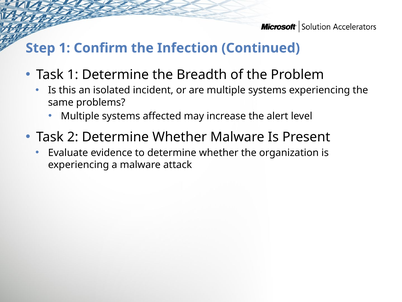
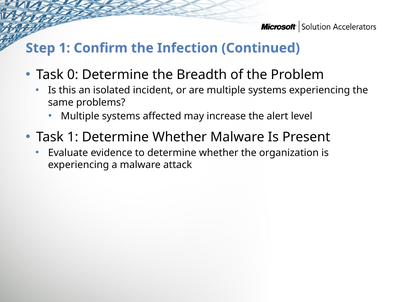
Task 1: 1 -> 0
Task 2: 2 -> 1
